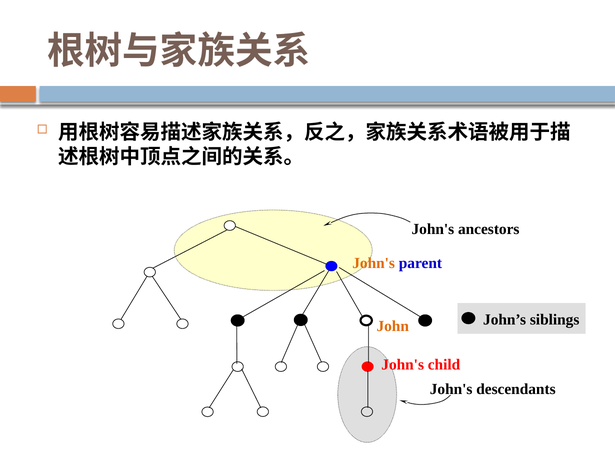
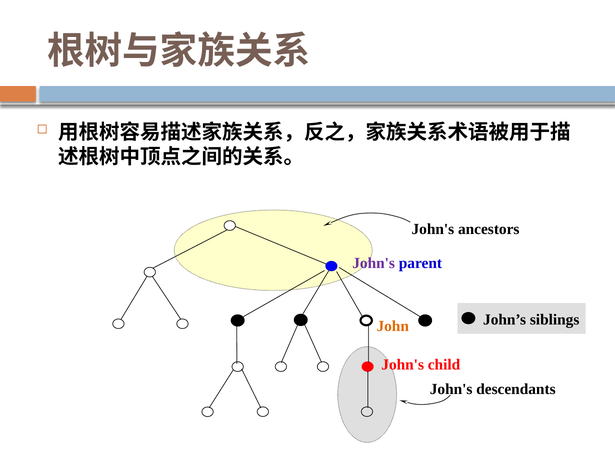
John's at (374, 263) colour: orange -> purple
